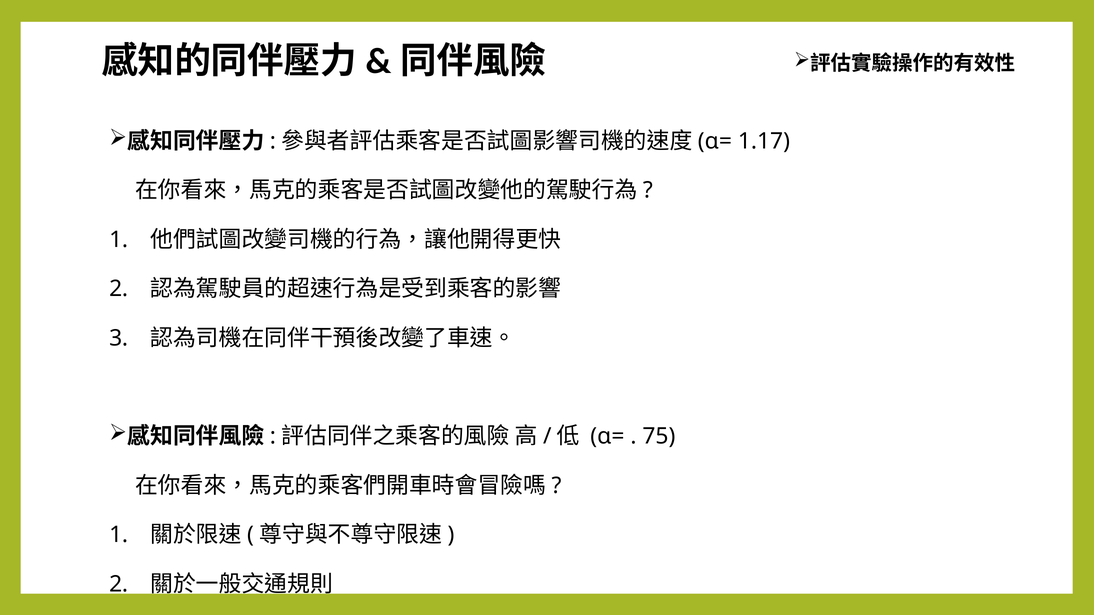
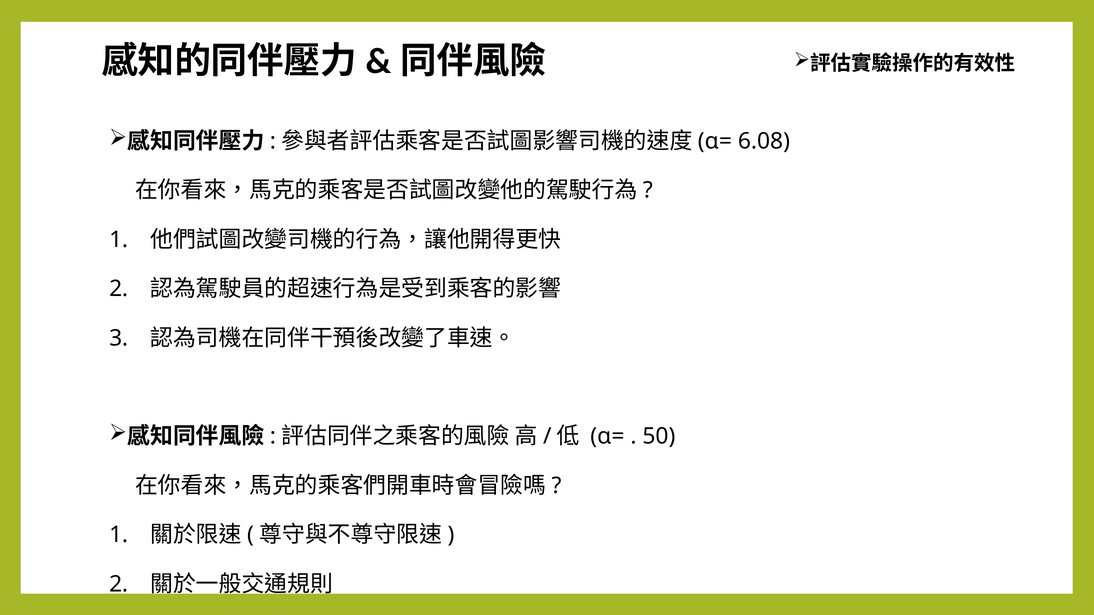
1.17: 1.17 -> 6.08
75: 75 -> 50
